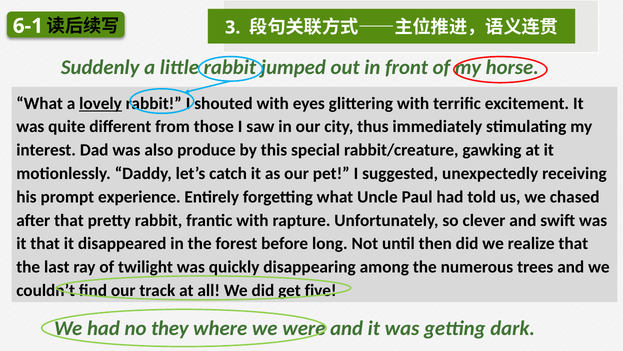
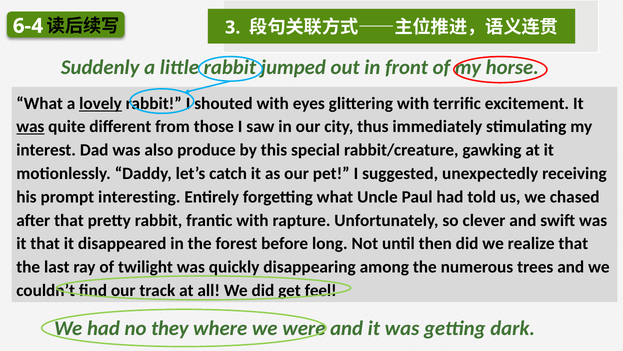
6-1: 6-1 -> 6-4
was at (30, 127) underline: none -> present
experience: experience -> interesting
five: five -> feel
